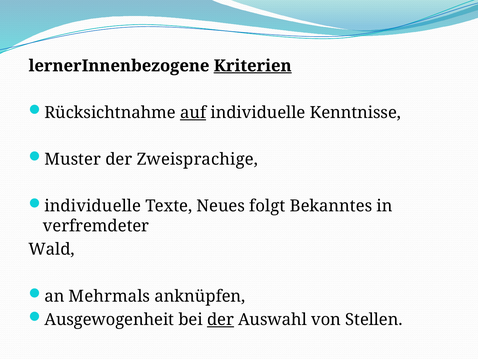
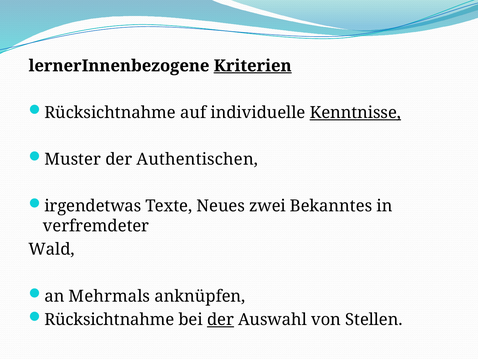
auf underline: present -> none
Kenntnisse underline: none -> present
Zweisprachige: Zweisprachige -> Authentischen
individuelle at (93, 206): individuelle -> irgendetwas
folgt: folgt -> zwei
Ausgewogenheit at (109, 319): Ausgewogenheit -> Rücksichtnahme
